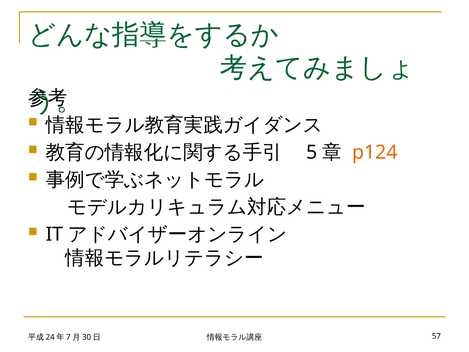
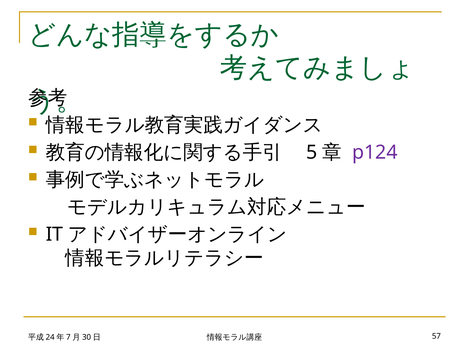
p124 colour: orange -> purple
